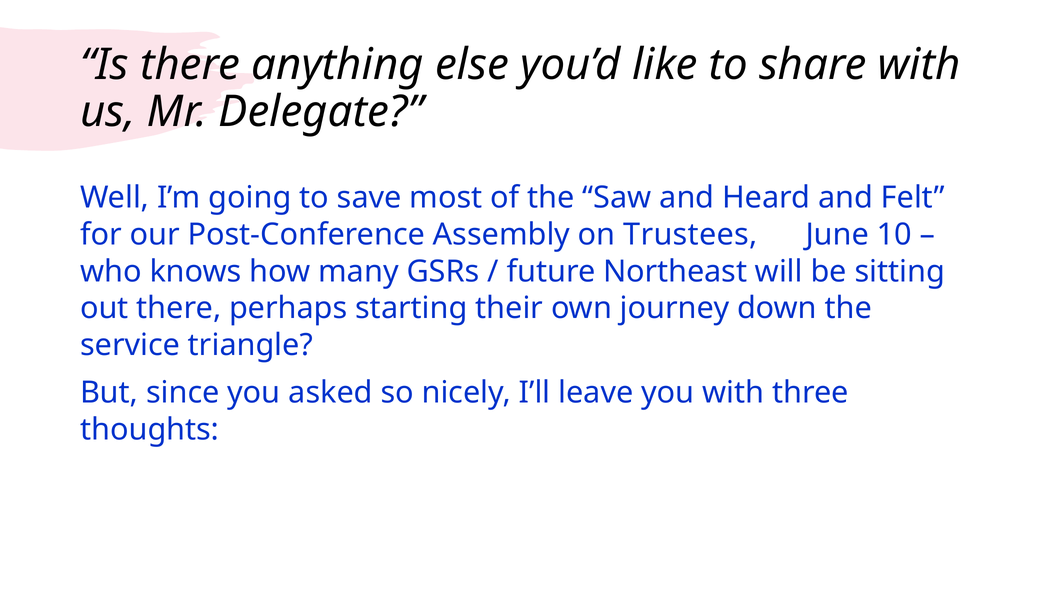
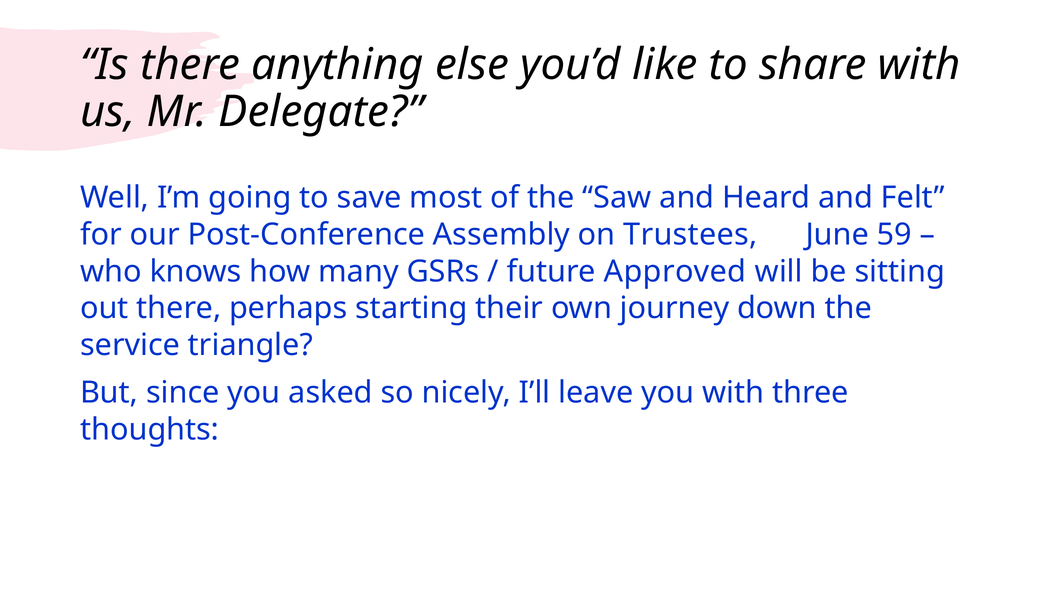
10: 10 -> 59
Northeast: Northeast -> Approved
